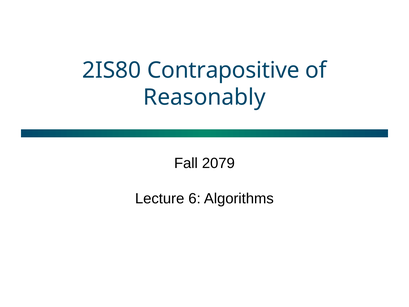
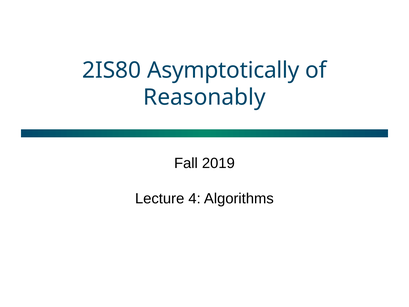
Contrapositive: Contrapositive -> Asymptotically
2079: 2079 -> 2019
6: 6 -> 4
